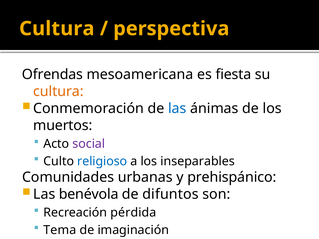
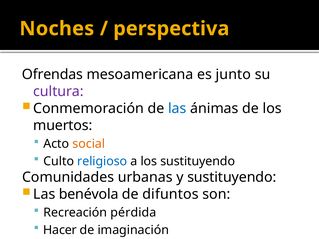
Cultura at (57, 29): Cultura -> Noches
fiesta: fiesta -> junto
cultura at (58, 92) colour: orange -> purple
social colour: purple -> orange
los inseparables: inseparables -> sustituyendo
y prehispánico: prehispánico -> sustituyendo
Tema: Tema -> Hacer
